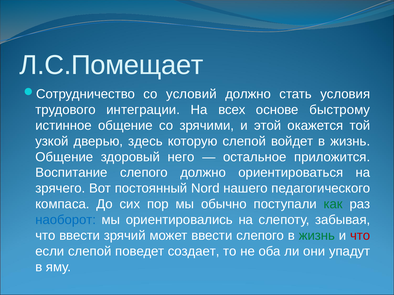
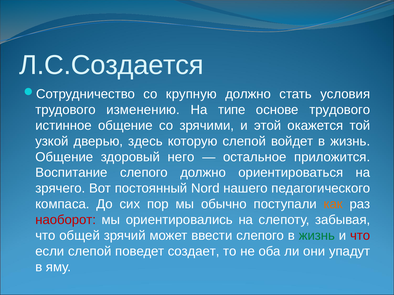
Л.С.Помещает: Л.С.Помещает -> Л.С.Создается
условий: условий -> крупную
интеграции: интеграции -> изменению
всех: всех -> типе
основе быстрому: быстрому -> трудового
как colour: green -> orange
наоборот colour: blue -> red
что ввести: ввести -> общей
